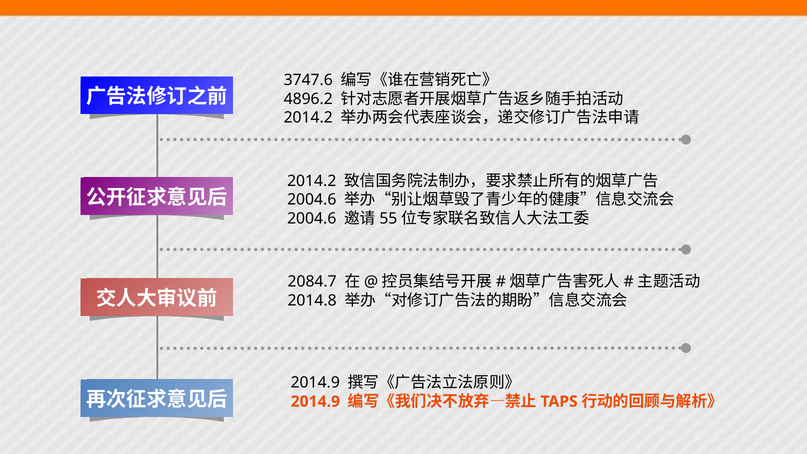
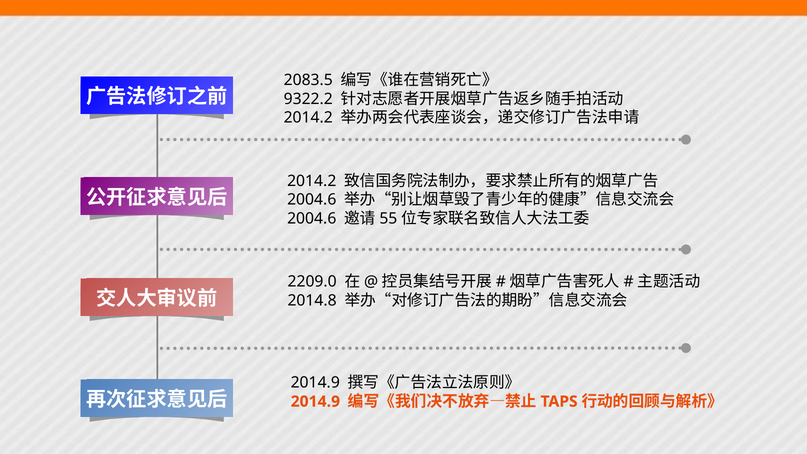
3747.6: 3747.6 -> 2083.5
4896.2: 4896.2 -> 9322.2
2084.7: 2084.7 -> 2209.0
